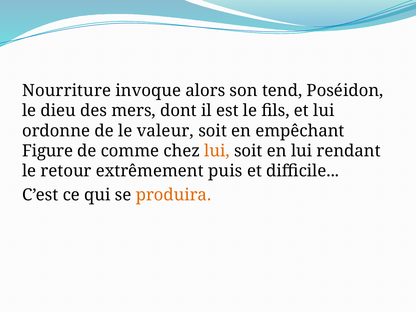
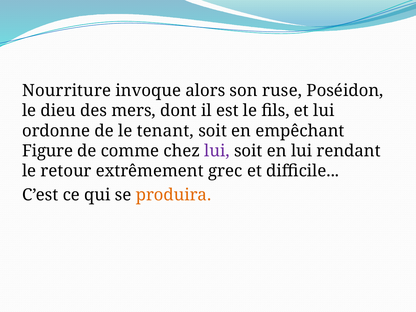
tend: tend -> ruse
valeur: valeur -> tenant
lui at (217, 151) colour: orange -> purple
puis: puis -> grec
